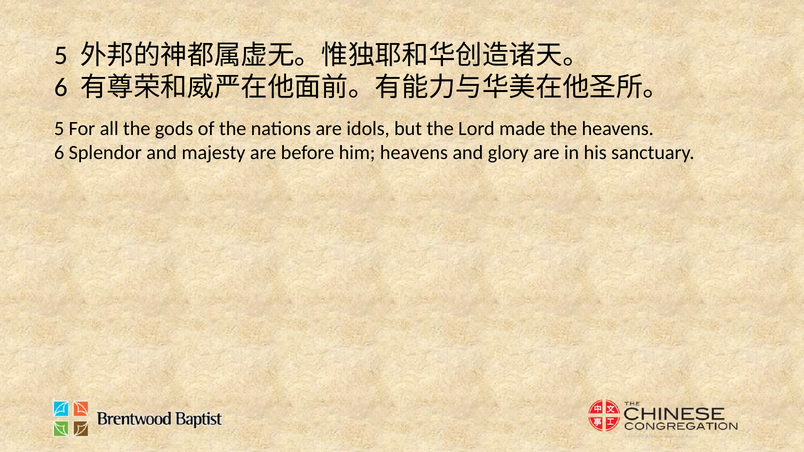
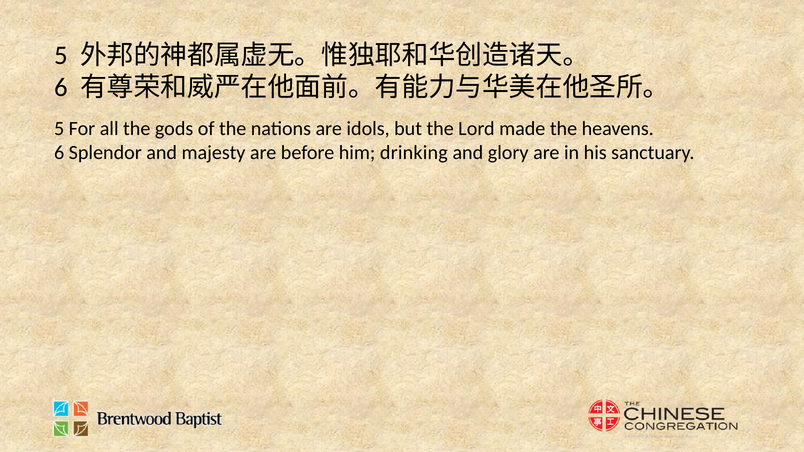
him heavens: heavens -> drinking
